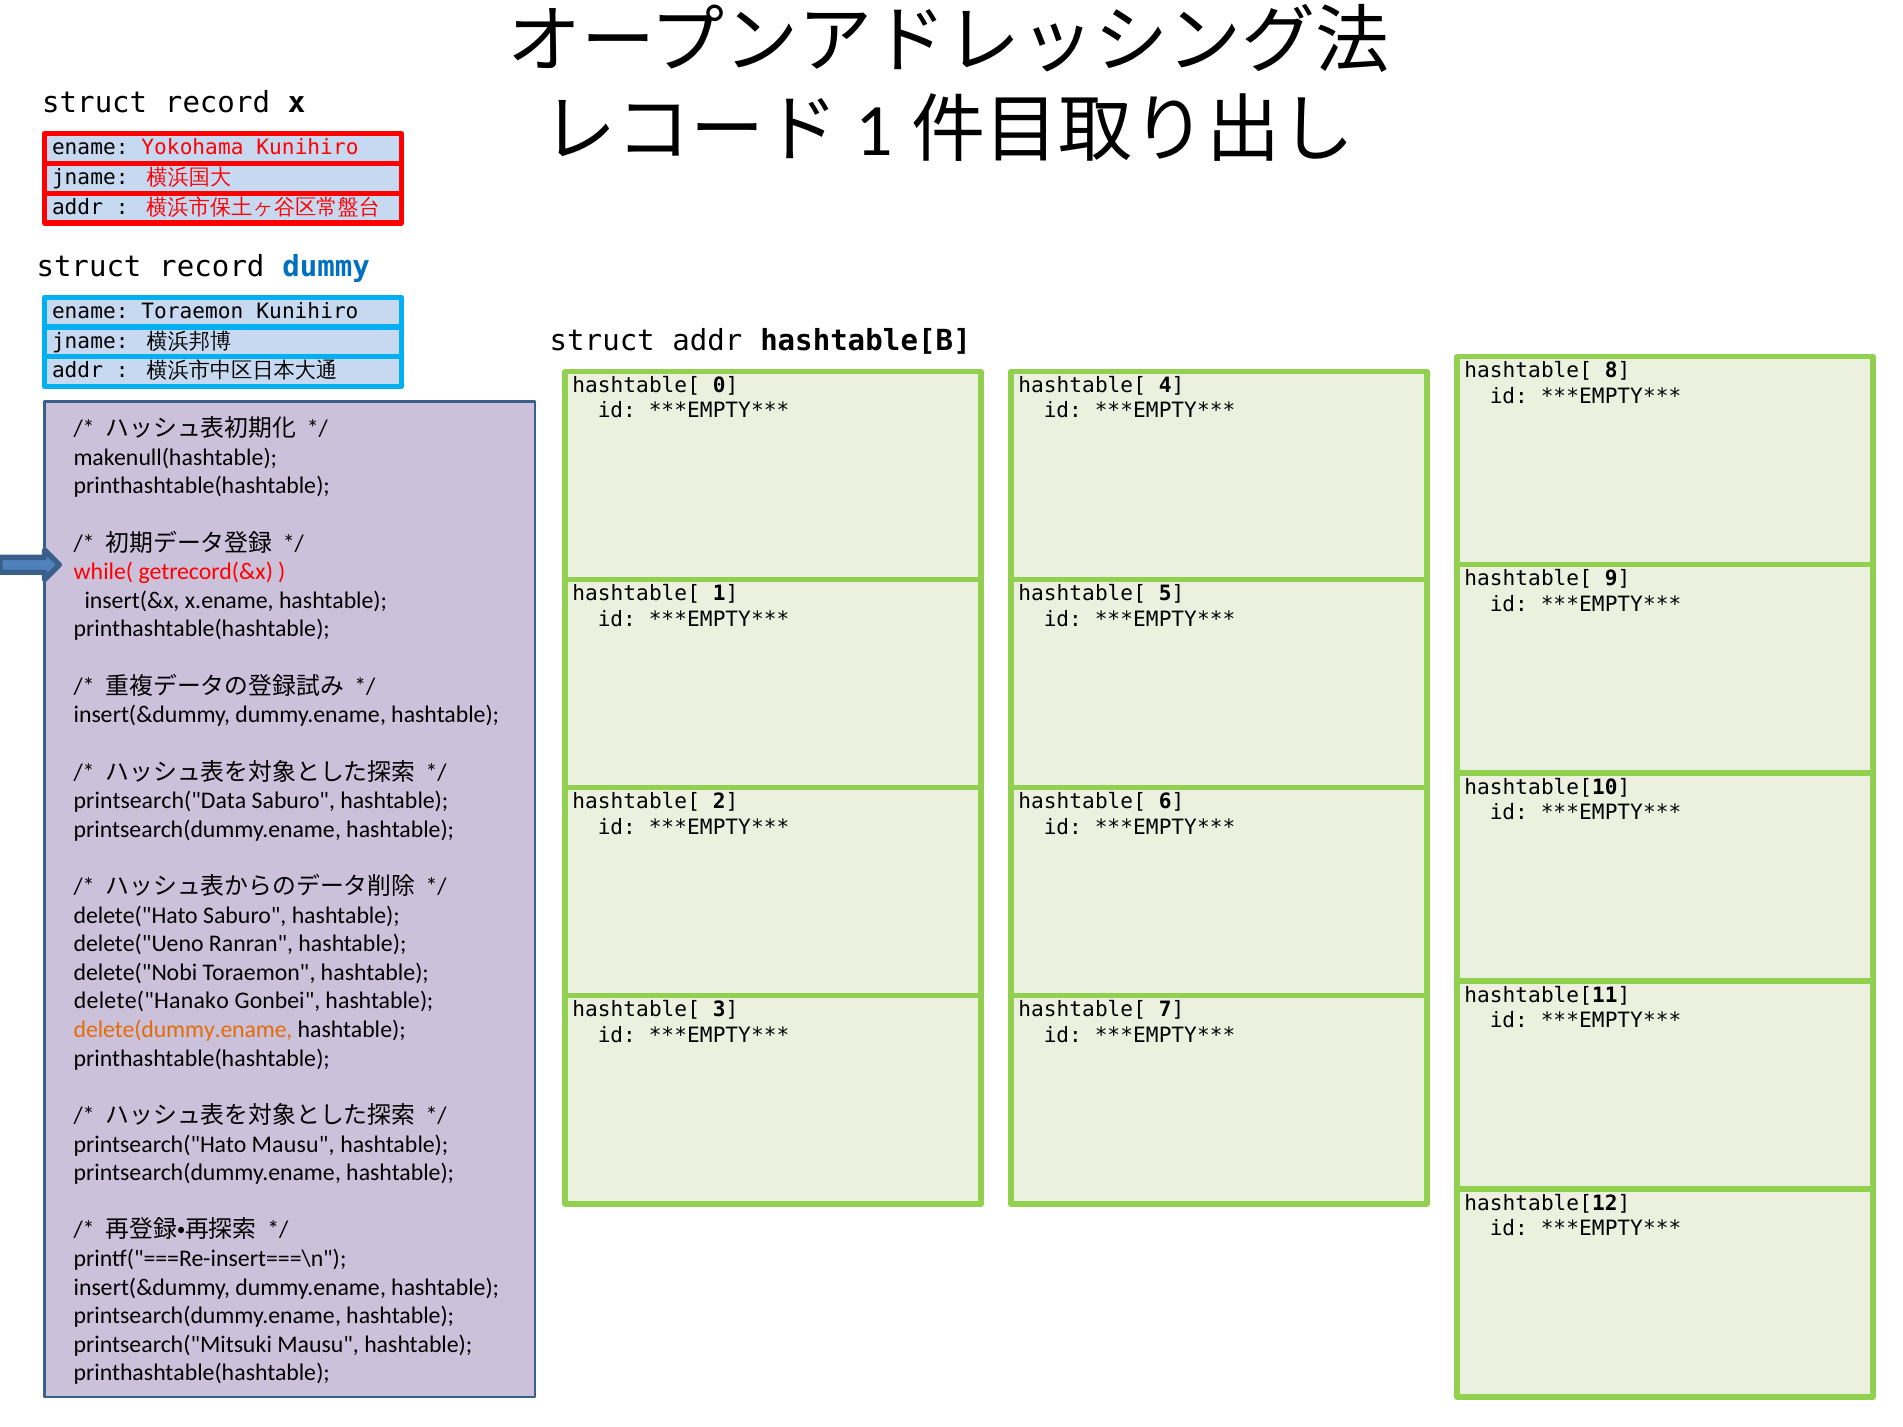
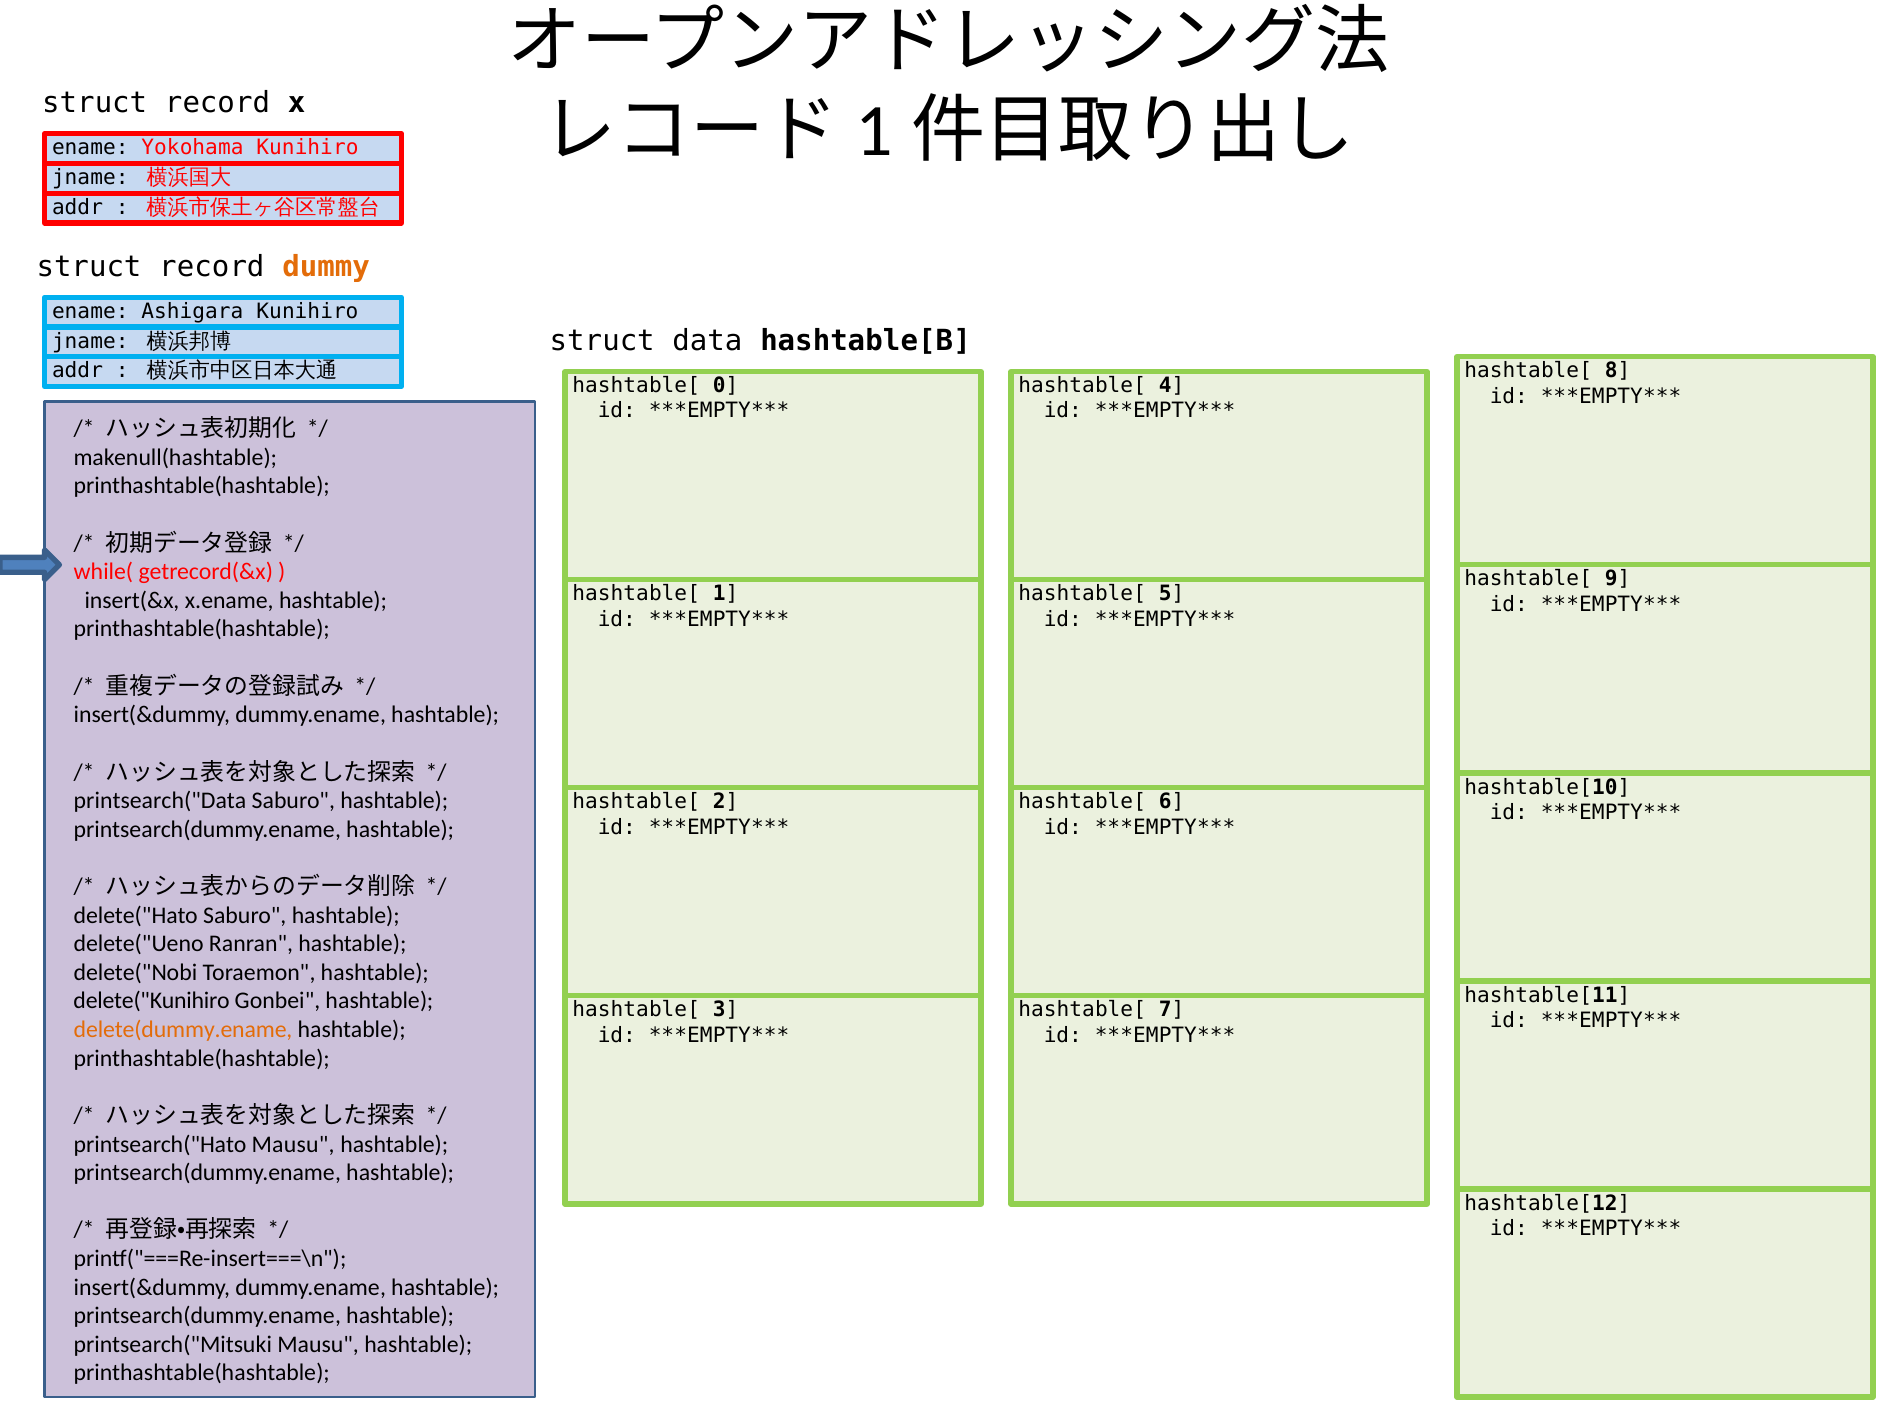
dummy colour: blue -> orange
ename Toraemon: Toraemon -> Ashigara
struct addr: addr -> data
delete("Hanako: delete("Hanako -> delete("Kunihiro
